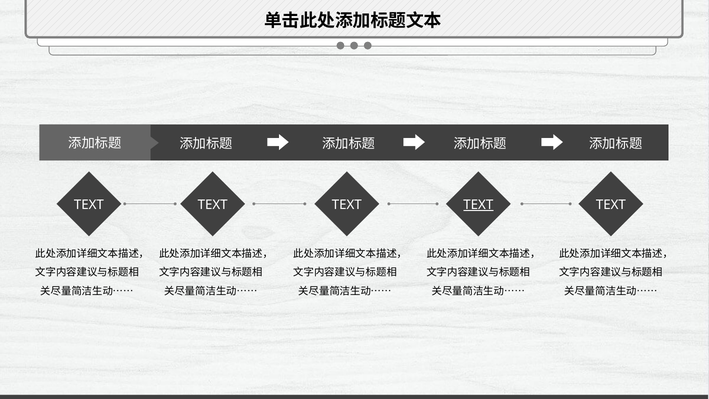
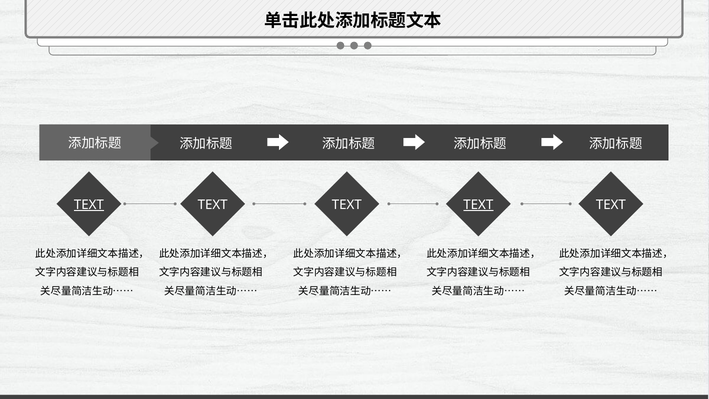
TEXT at (89, 205) underline: none -> present
